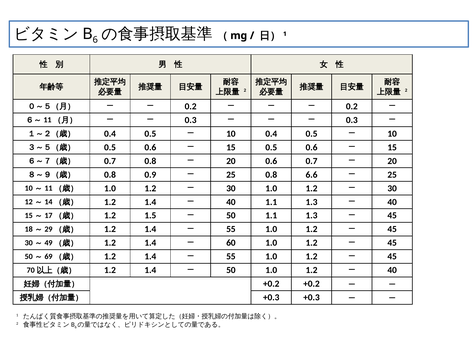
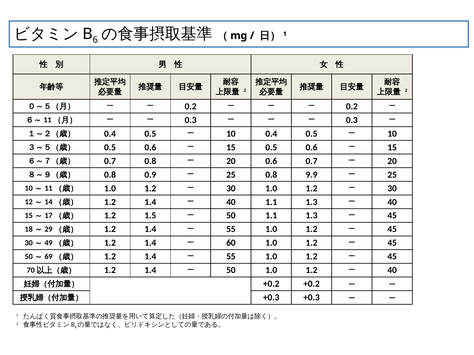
6.6: 6.6 -> 9.9
